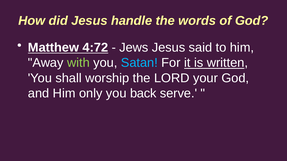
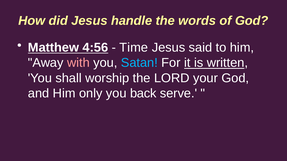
4:72: 4:72 -> 4:56
Jews: Jews -> Time
with colour: light green -> pink
